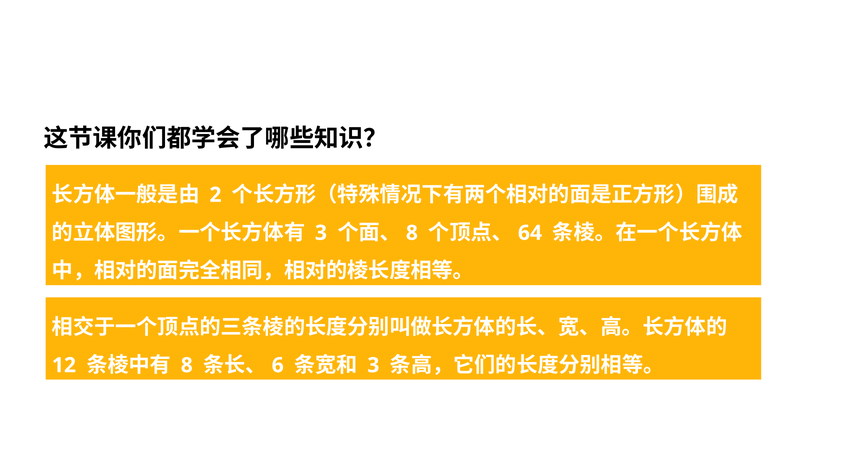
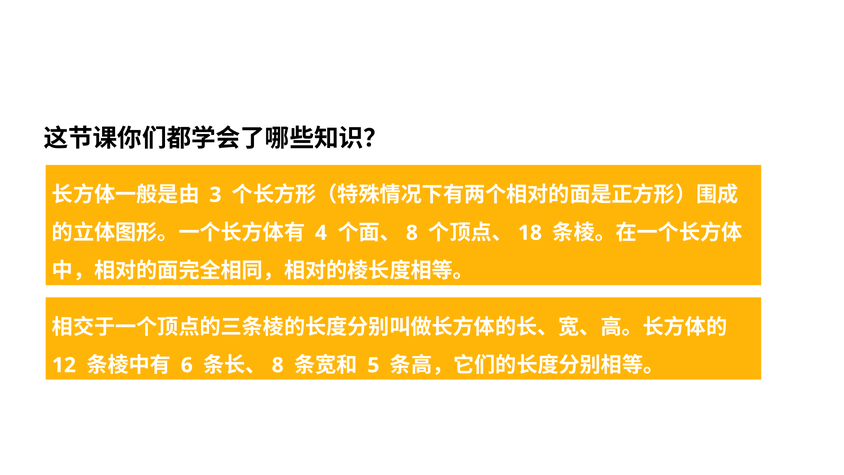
2: 2 -> 3
3 at (321, 233): 3 -> 4
64: 64 -> 18
8 at (187, 365): 8 -> 6
6 at (278, 365): 6 -> 8
3 at (373, 365): 3 -> 5
